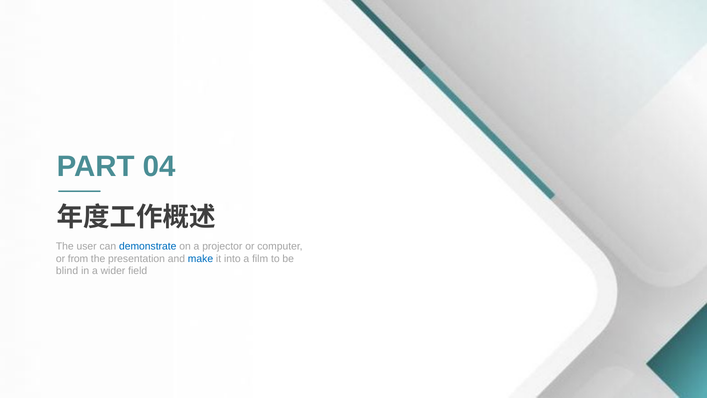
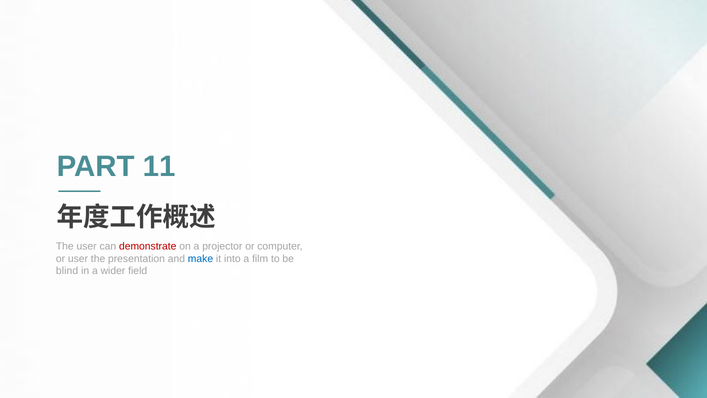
04: 04 -> 11
demonstrate colour: blue -> red
or from: from -> user
